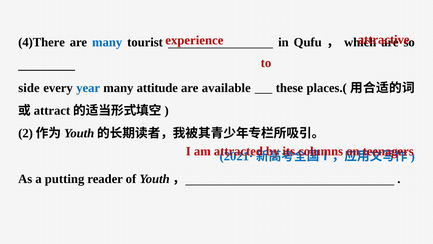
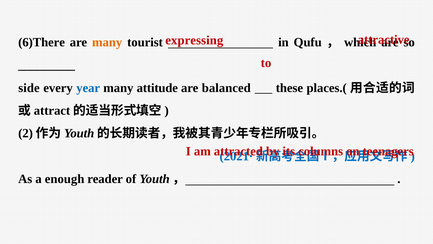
experience: experience -> expressing
4)There: 4)There -> 6)There
many at (107, 42) colour: blue -> orange
available: available -> balanced
putting: putting -> enough
